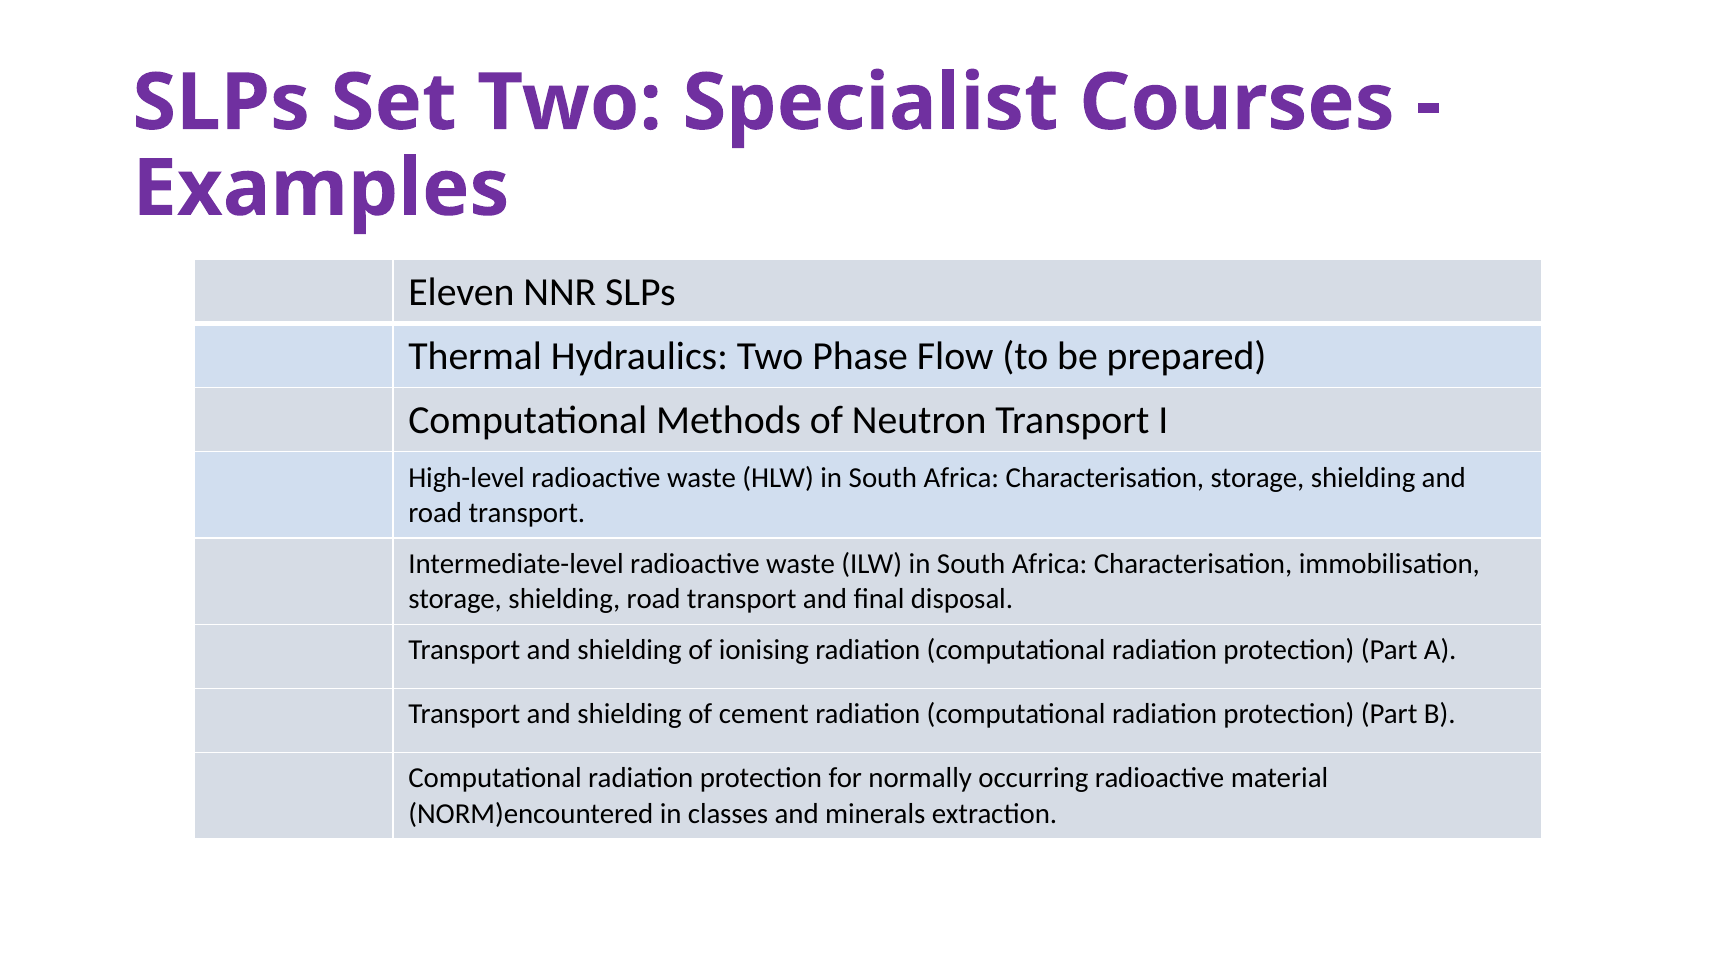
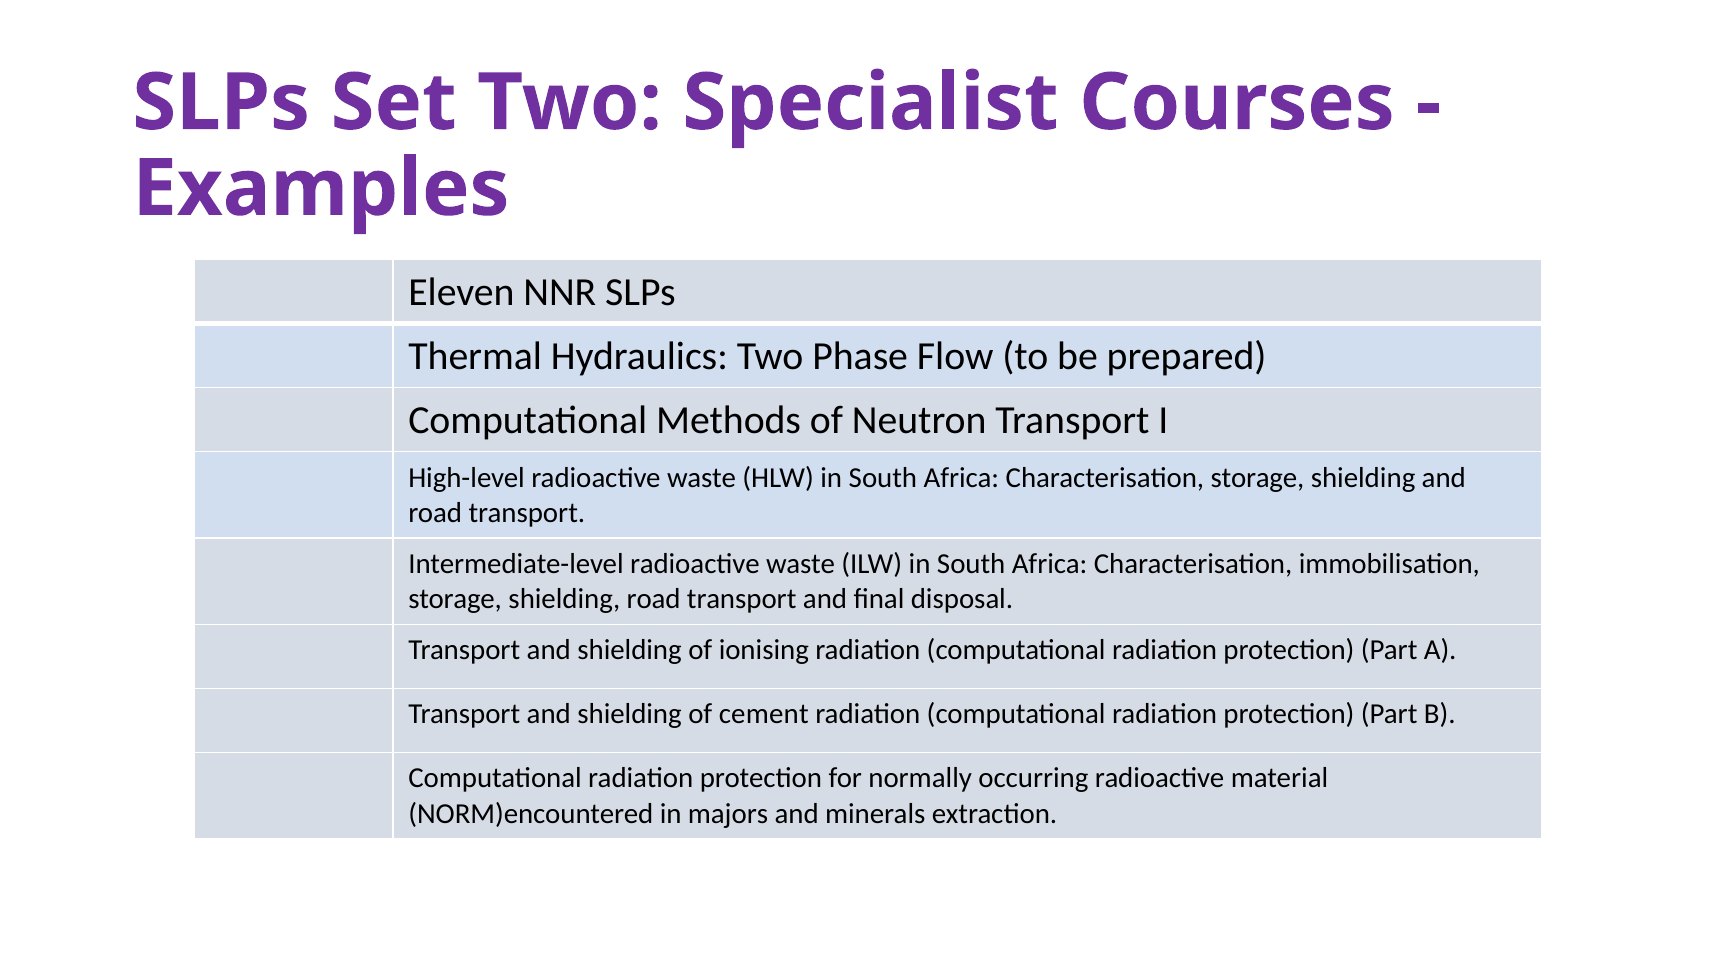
classes: classes -> majors
